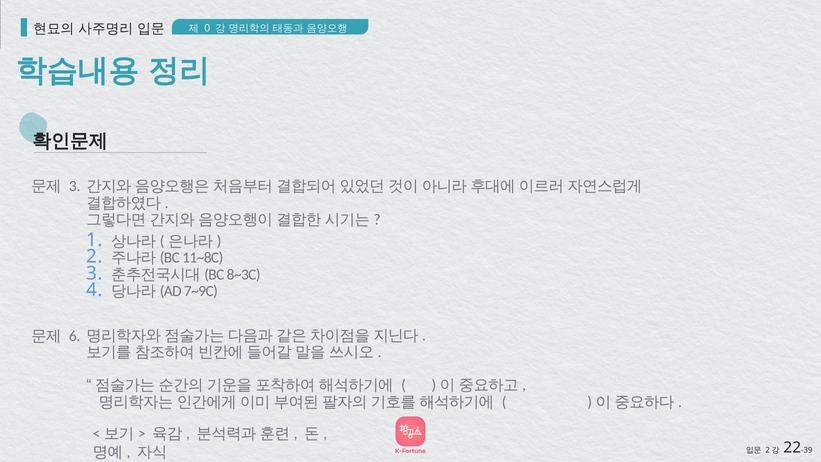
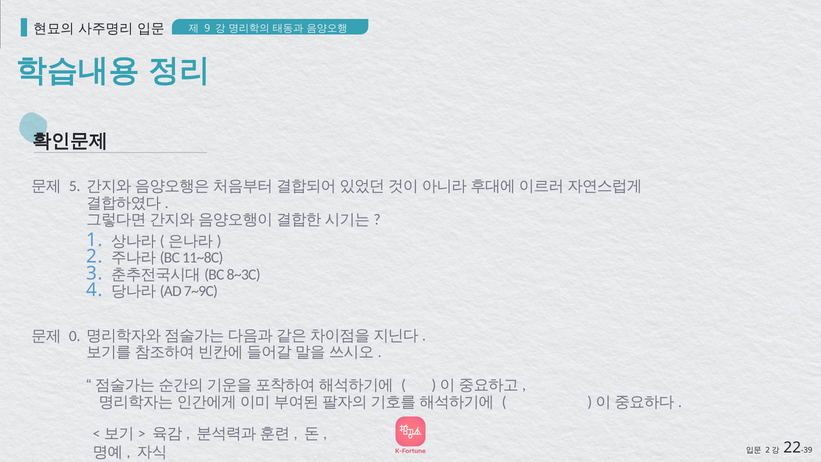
0: 0 -> 9
3 at (75, 186): 3 -> 5
6: 6 -> 0
